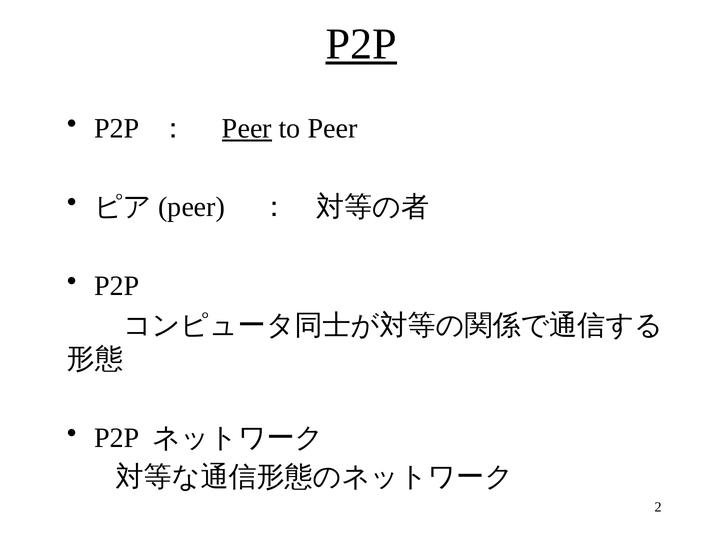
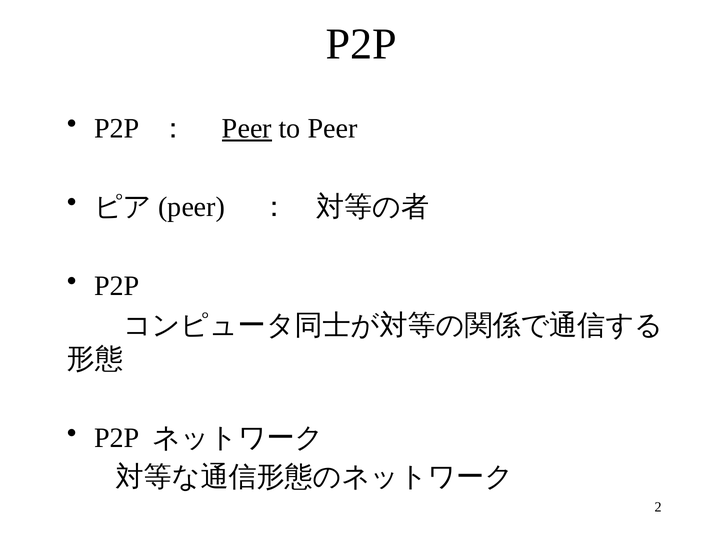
P2P at (361, 44) underline: present -> none
